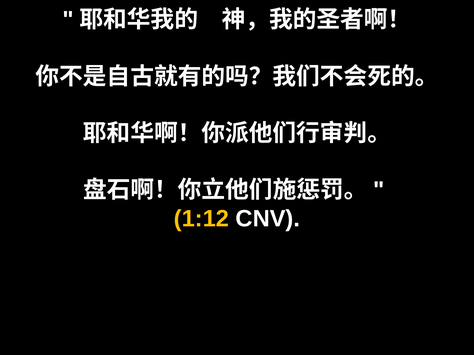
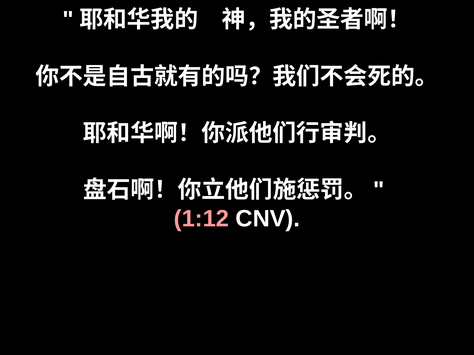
1:12 colour: yellow -> pink
